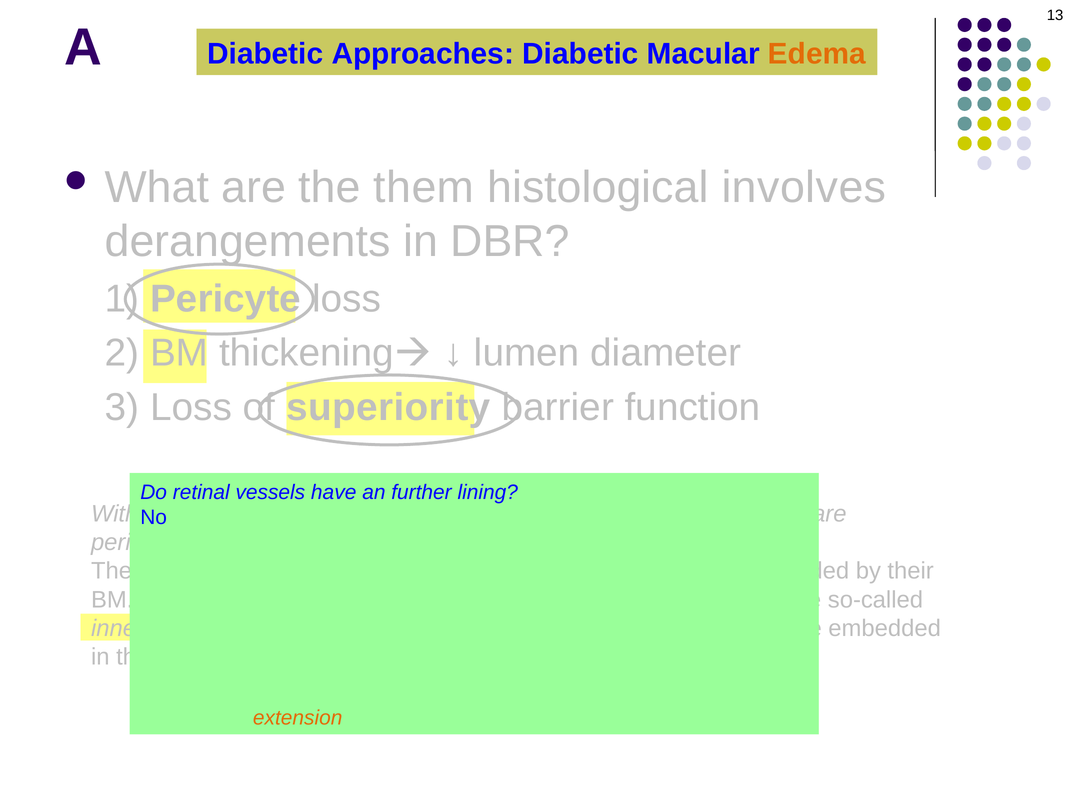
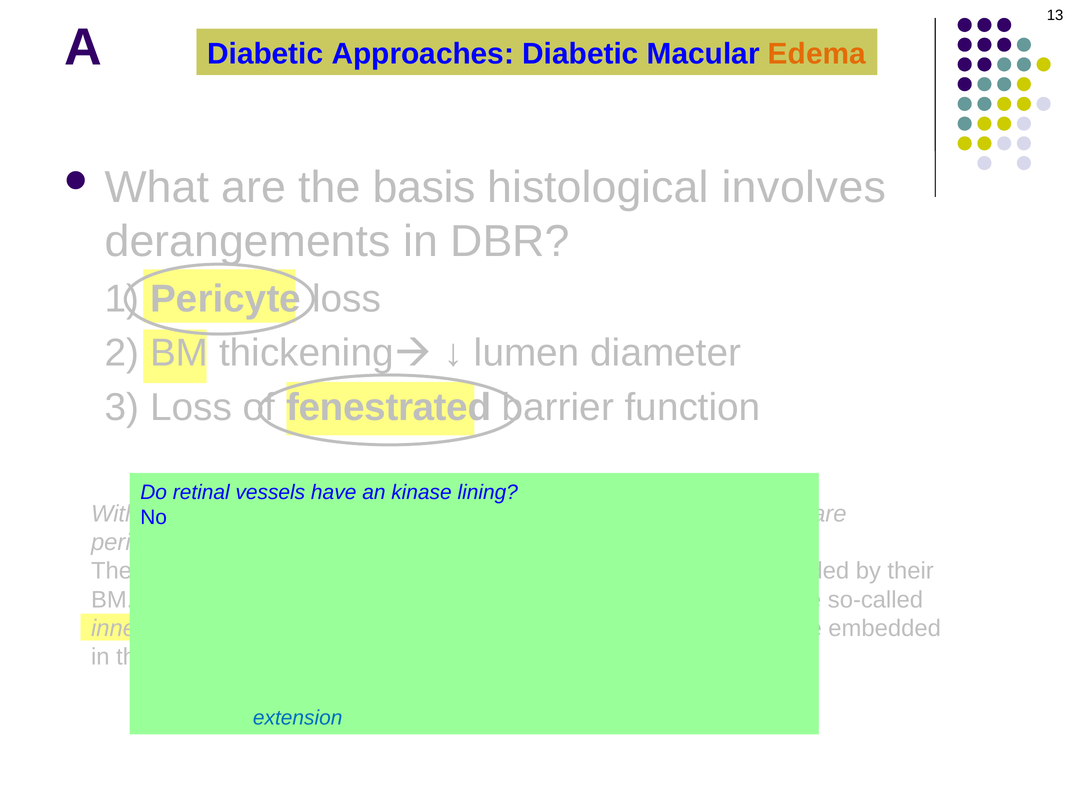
them: them -> basis
superiority: superiority -> fenestrated
further: further -> kinase
extension colour: orange -> blue
